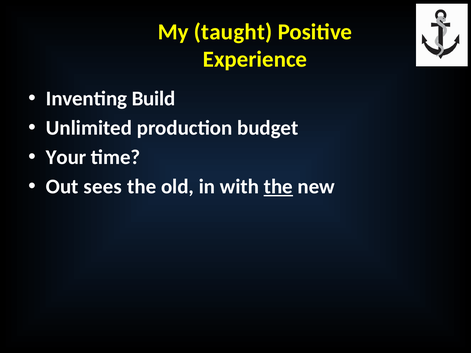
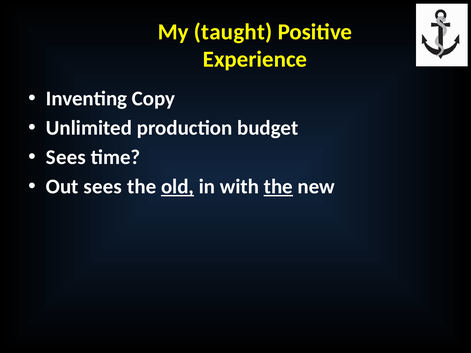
Build: Build -> Copy
Your at (66, 157): Your -> Sees
old underline: none -> present
